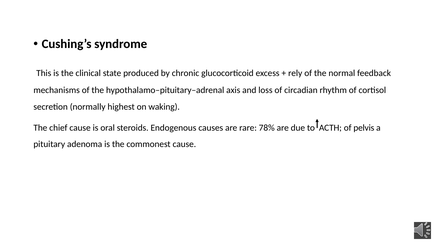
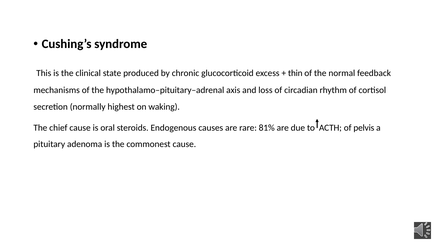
rely: rely -> thin
78%: 78% -> 81%
